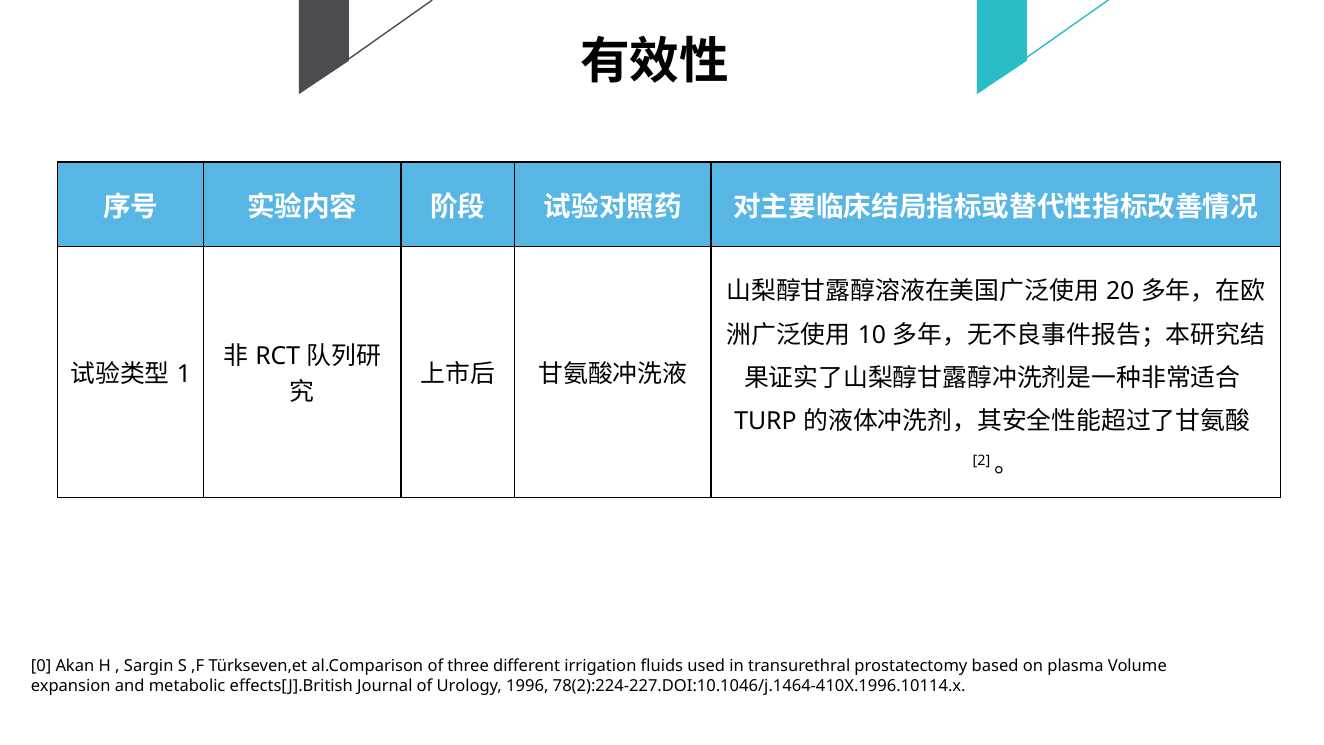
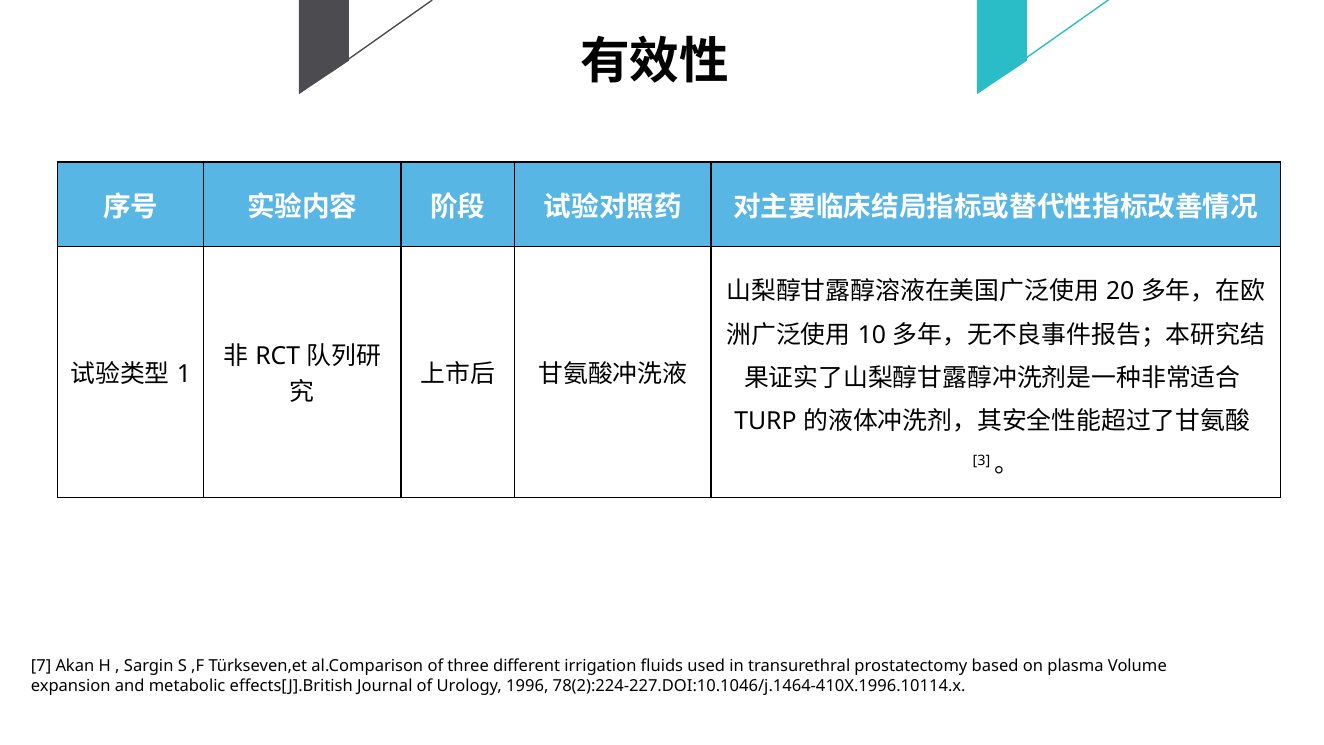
2: 2 -> 3
0: 0 -> 7
